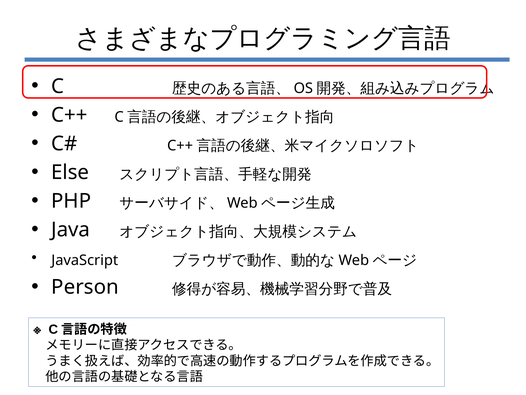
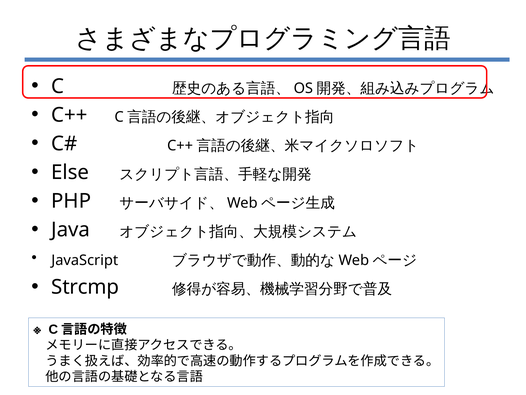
Person: Person -> Strcmp
